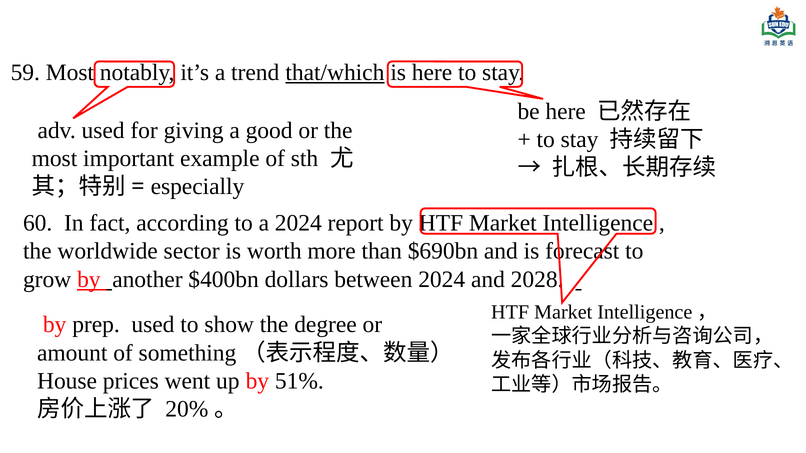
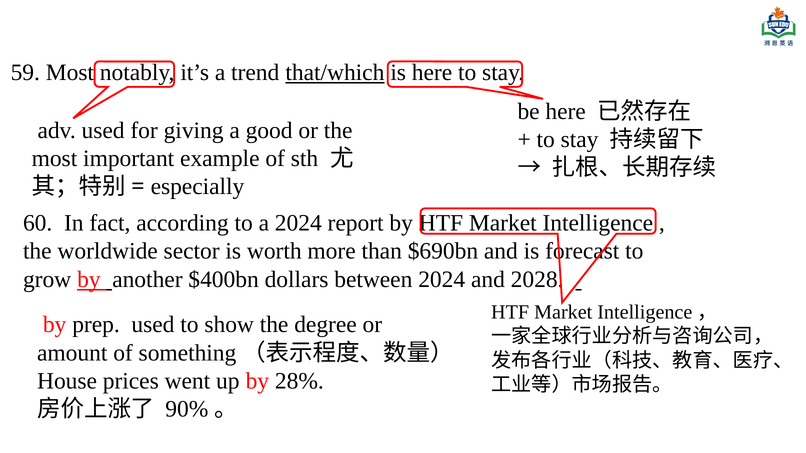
51%: 51% -> 28%
20%: 20% -> 90%
